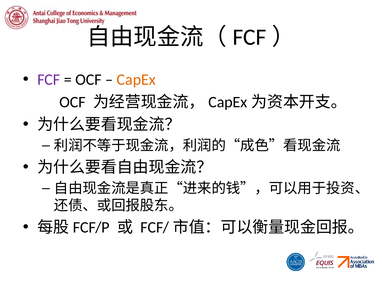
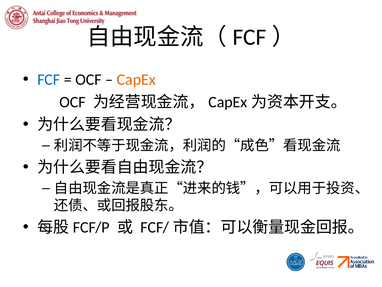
FCF colour: purple -> blue
